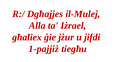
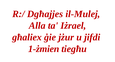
1-pajjiż: 1-pajjiż -> 1-żmien
